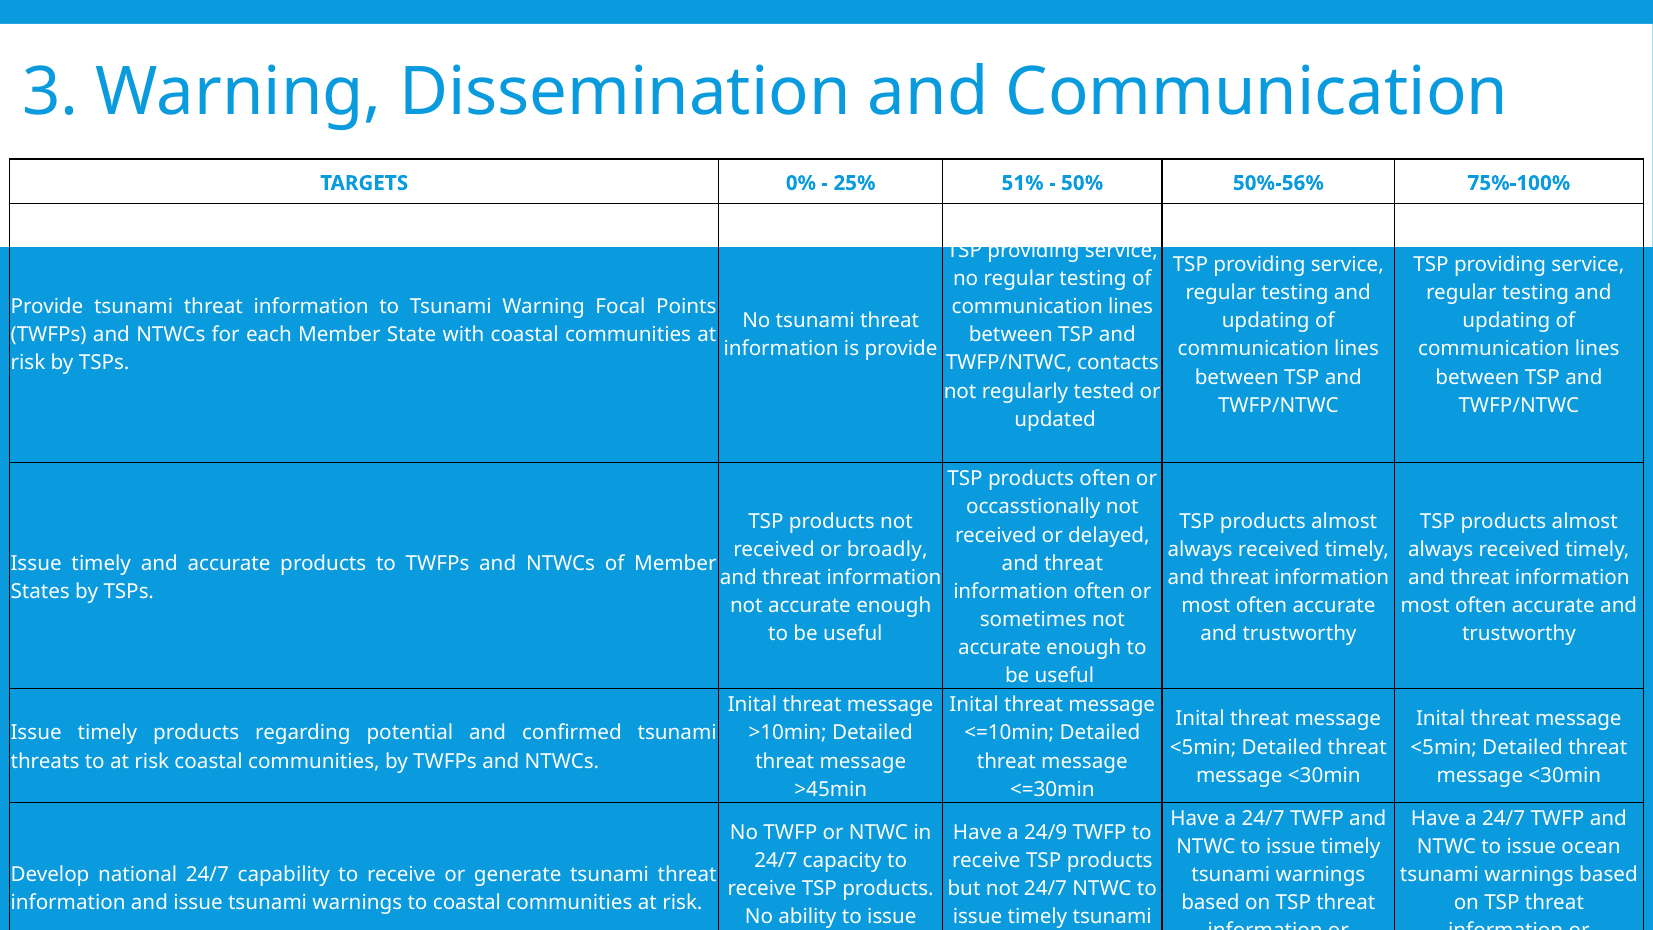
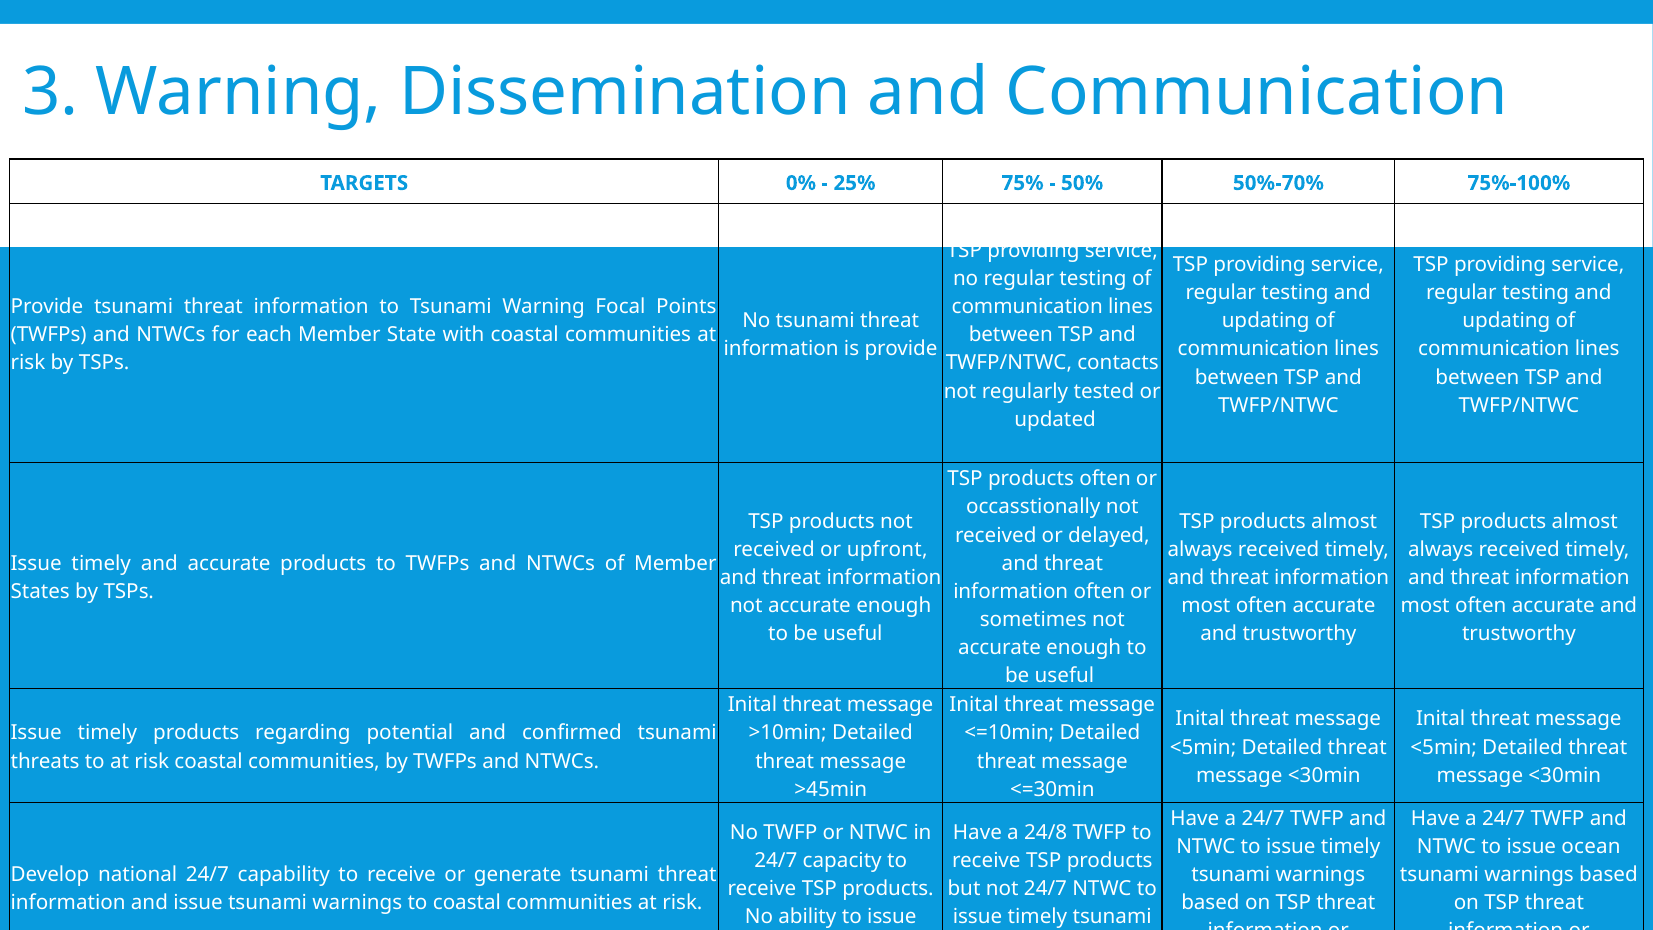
51%: 51% -> 75%
50%-56%: 50%-56% -> 50%-70%
broadly: broadly -> upfront
24/9: 24/9 -> 24/8
